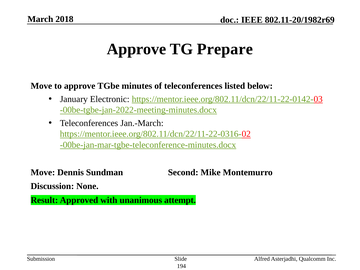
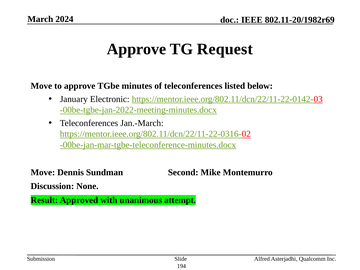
2018: 2018 -> 2024
Prepare: Prepare -> Request
